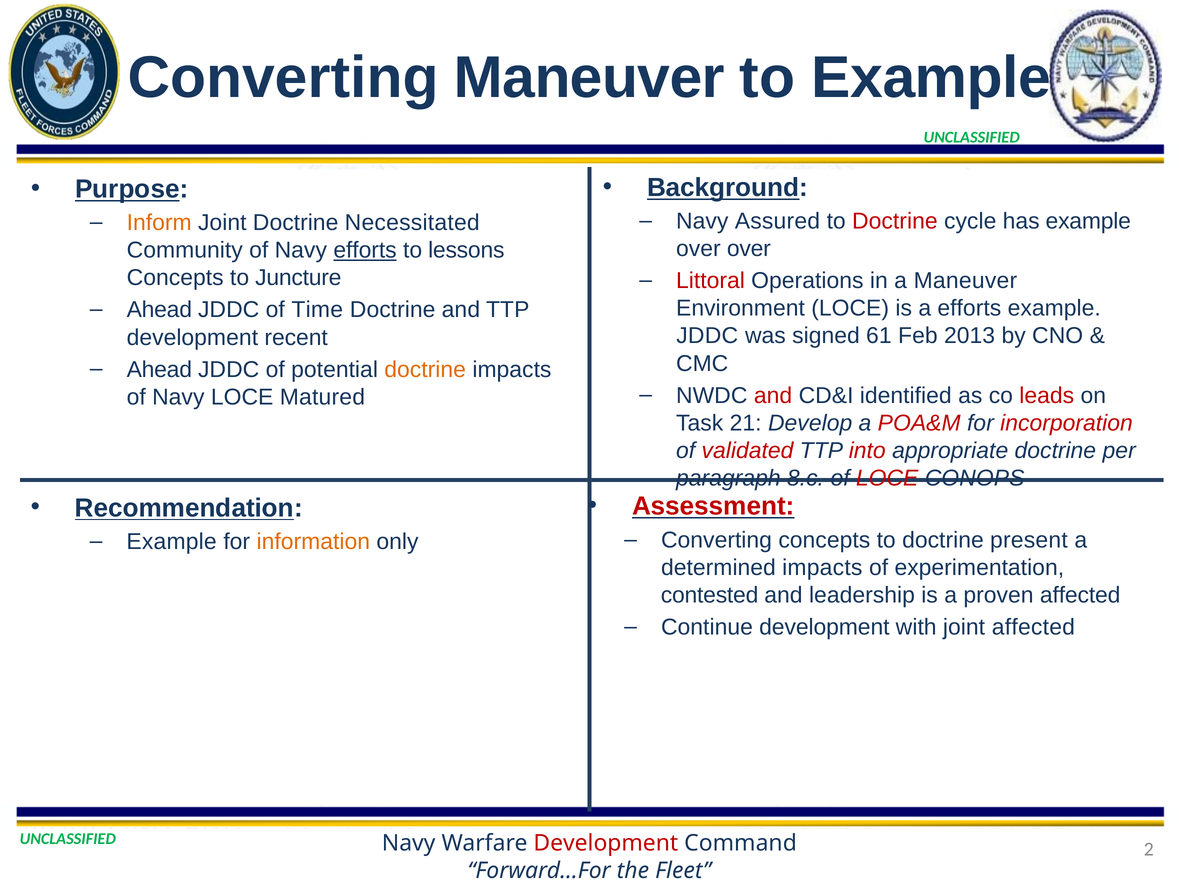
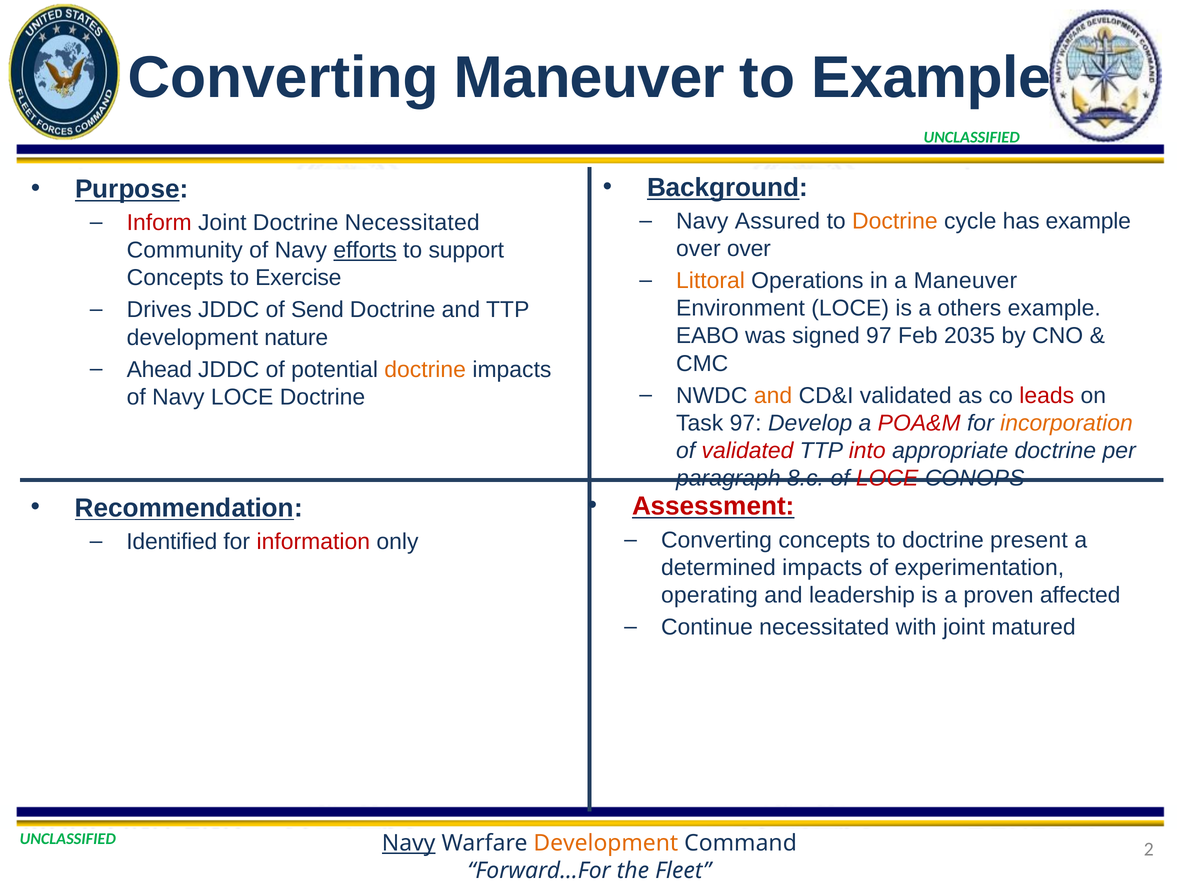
Doctrine at (895, 221) colour: red -> orange
Inform colour: orange -> red
lessons: lessons -> support
Juncture: Juncture -> Exercise
Littoral colour: red -> orange
a efforts: efforts -> others
Ahead at (159, 310): Ahead -> Drives
Time: Time -> Send
JDDC at (707, 336): JDDC -> EABO
signed 61: 61 -> 97
2013: 2013 -> 2035
recent: recent -> nature
and at (773, 396) colour: red -> orange
CD&I identified: identified -> validated
LOCE Matured: Matured -> Doctrine
Task 21: 21 -> 97
incorporation colour: red -> orange
Example at (172, 542): Example -> Identified
information colour: orange -> red
contested: contested -> operating
Continue development: development -> necessitated
joint affected: affected -> matured
Navy at (409, 843) underline: none -> present
Development at (606, 843) colour: red -> orange
